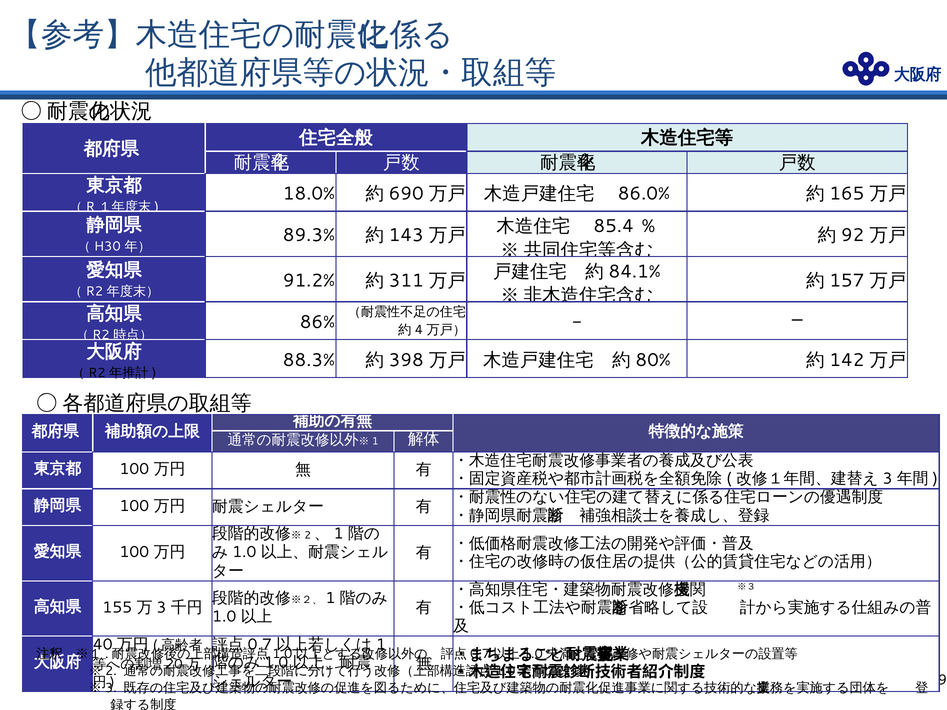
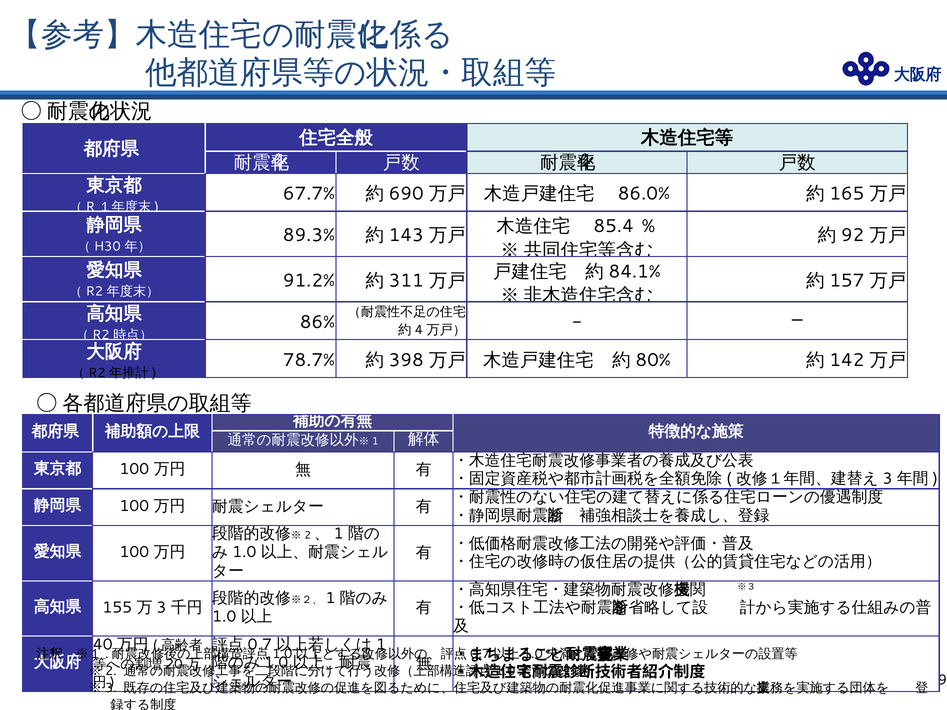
18.0%: 18.0% -> 67.7%
88.3%: 88.3% -> 78.7%
